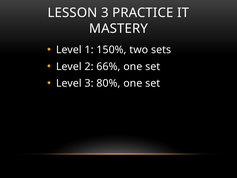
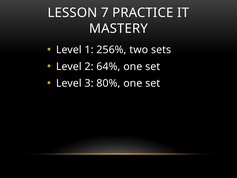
LESSON 3: 3 -> 7
150%: 150% -> 256%
66%: 66% -> 64%
